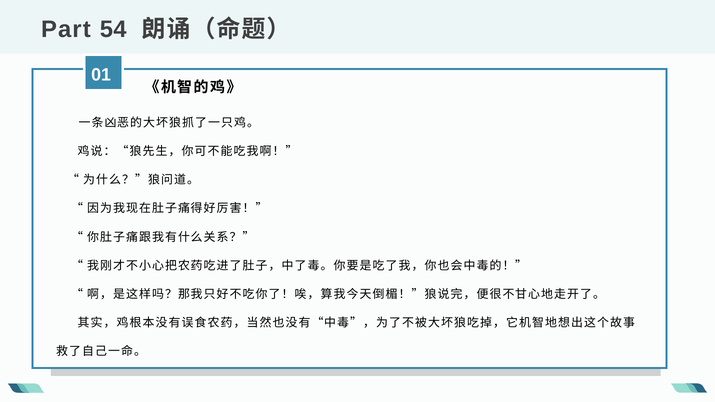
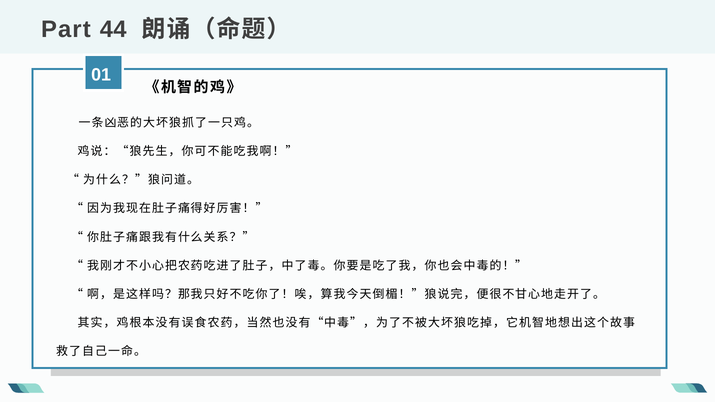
54: 54 -> 44
